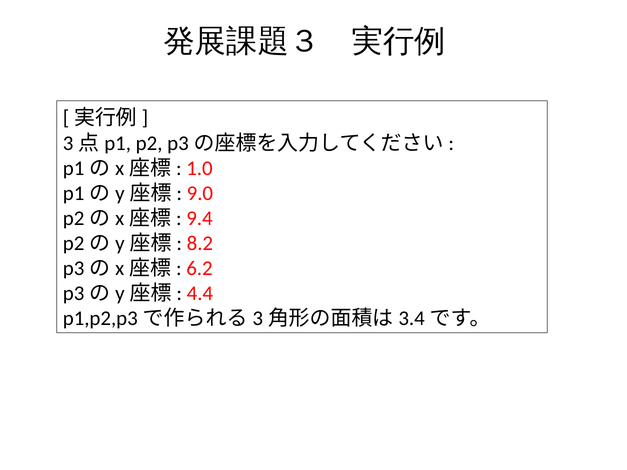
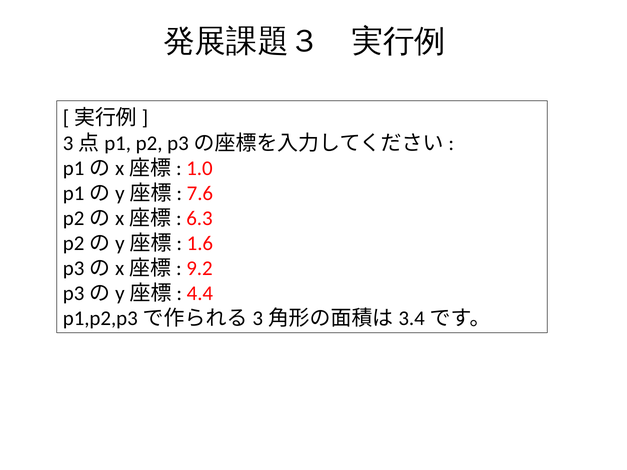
9.0: 9.0 -> 7.6
9.4: 9.4 -> 6.3
8.2: 8.2 -> 1.6
6.2: 6.2 -> 9.2
